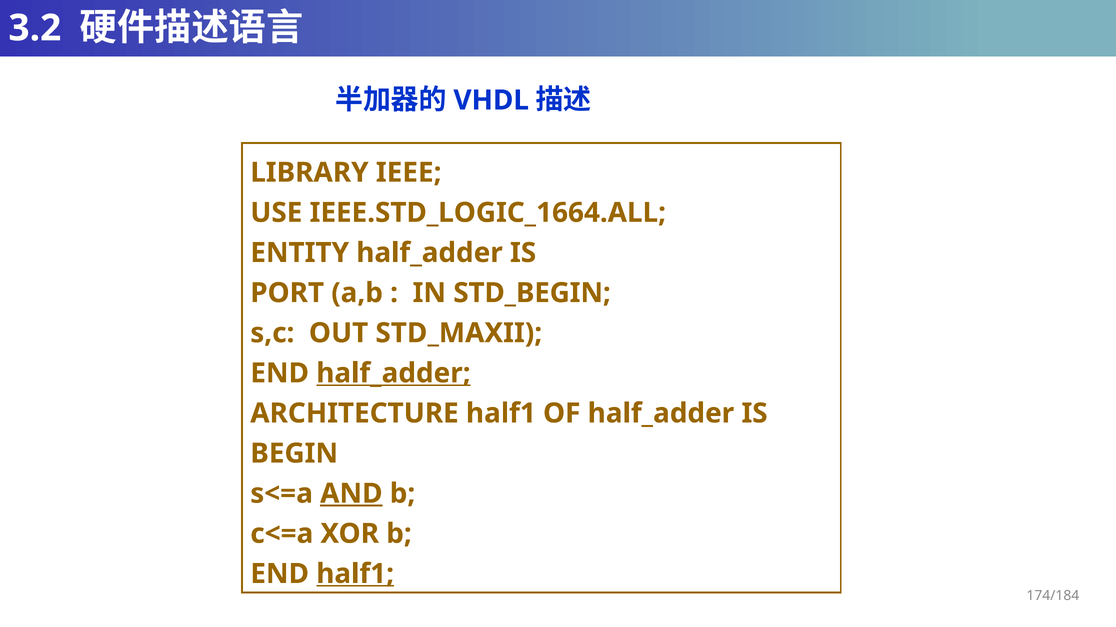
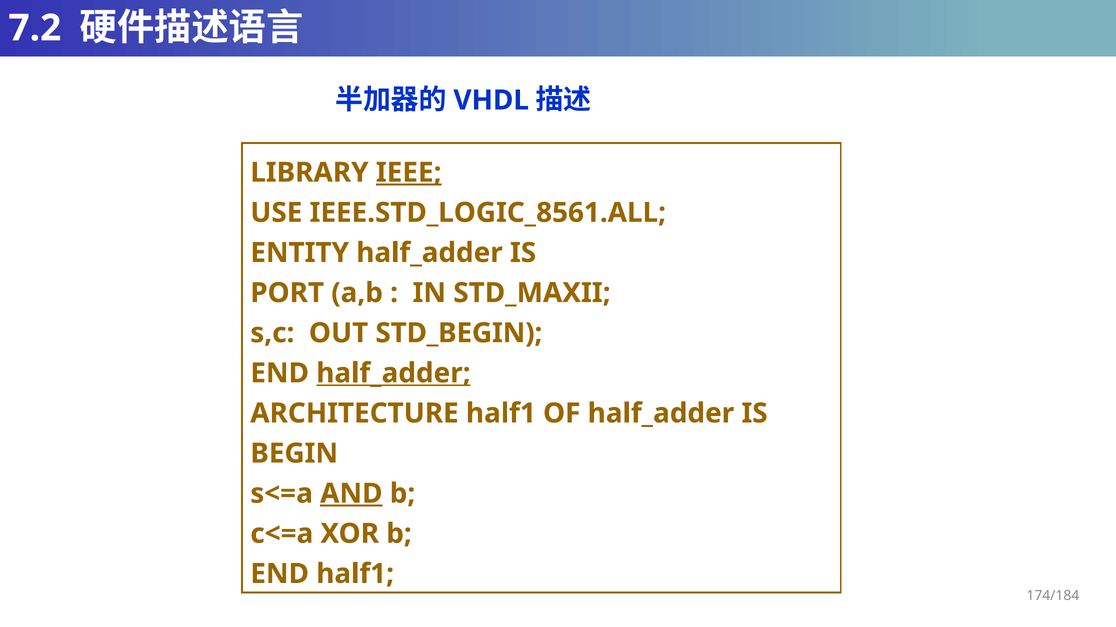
3.2: 3.2 -> 7.2
IEEE underline: none -> present
IEEE.STD_LOGIC_1664.ALL: IEEE.STD_LOGIC_1664.ALL -> IEEE.STD_LOGIC_8561.ALL
STD_BEGIN: STD_BEGIN -> STD_MAXII
STD_MAXII: STD_MAXII -> STD_BEGIN
half1 at (355, 574) underline: present -> none
